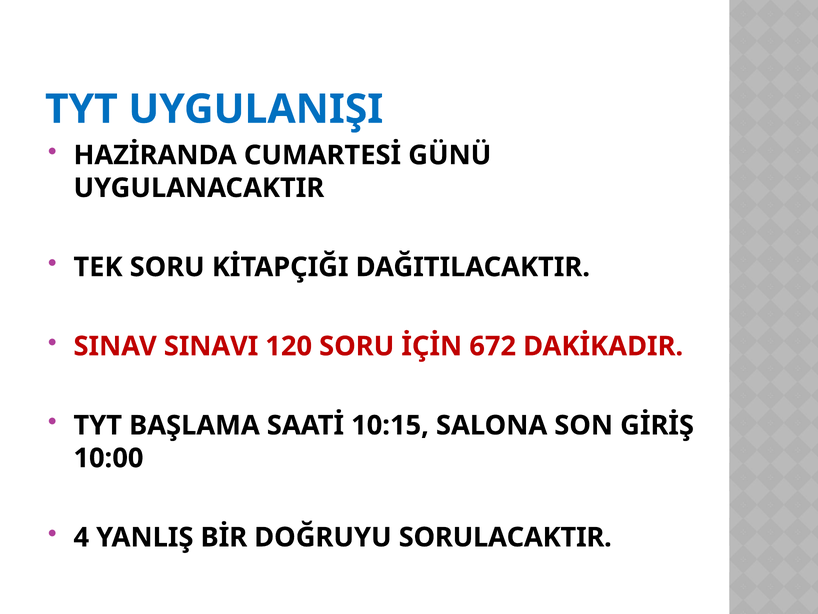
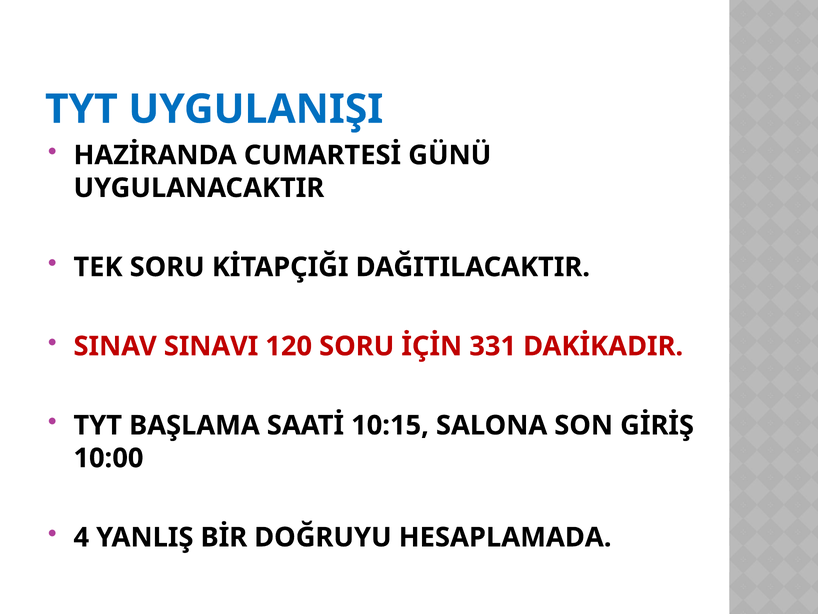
672: 672 -> 331
SORULACAKTIR: SORULACAKTIR -> HESAPLAMADA
